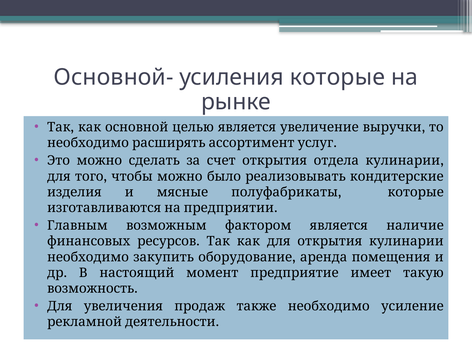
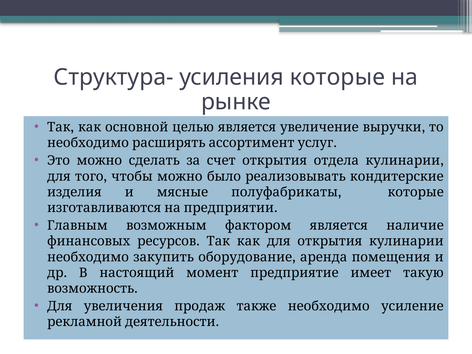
Основной-: Основной- -> Структура-
